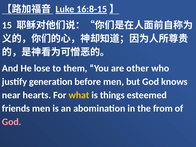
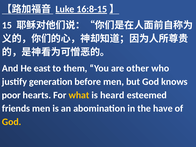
lose: lose -> east
near: near -> poor
things: things -> heard
from: from -> have
God at (12, 122) colour: pink -> yellow
